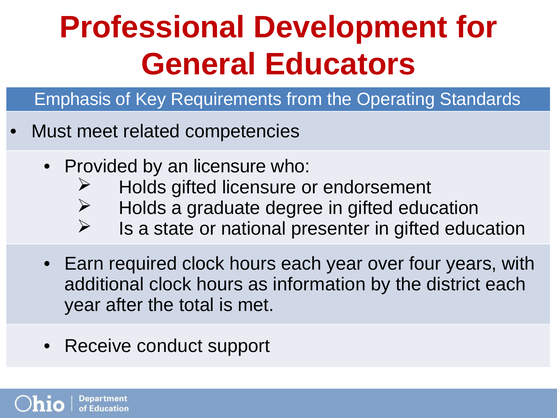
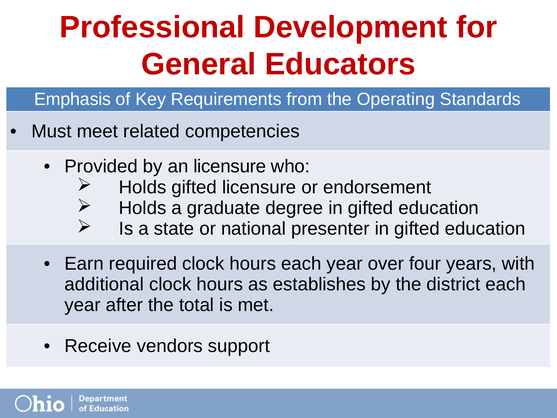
information: information -> establishes
conduct: conduct -> vendors
